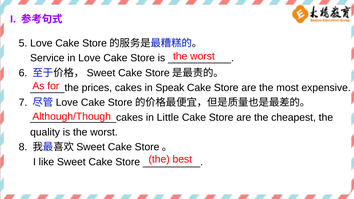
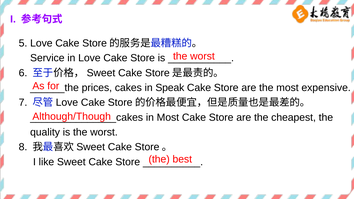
in Little: Little -> Most
